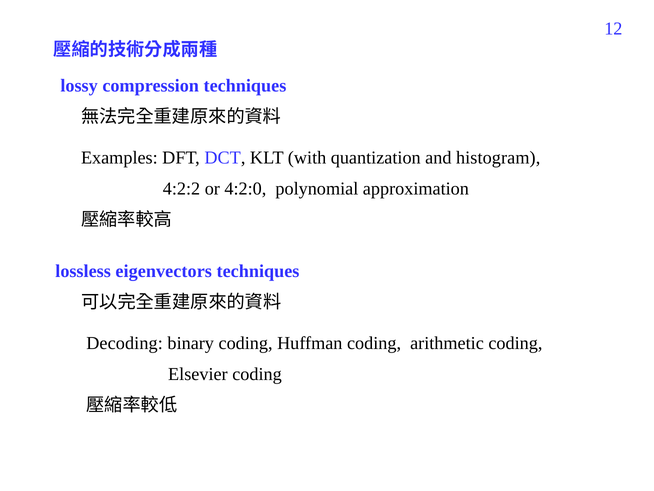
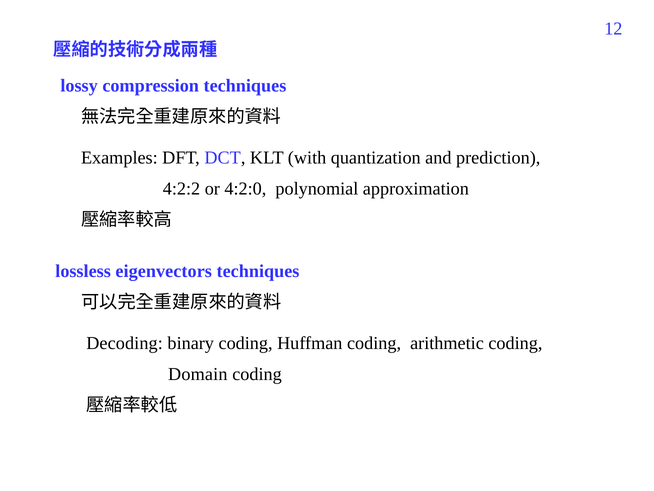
histogram: histogram -> prediction
Elsevier: Elsevier -> Domain
